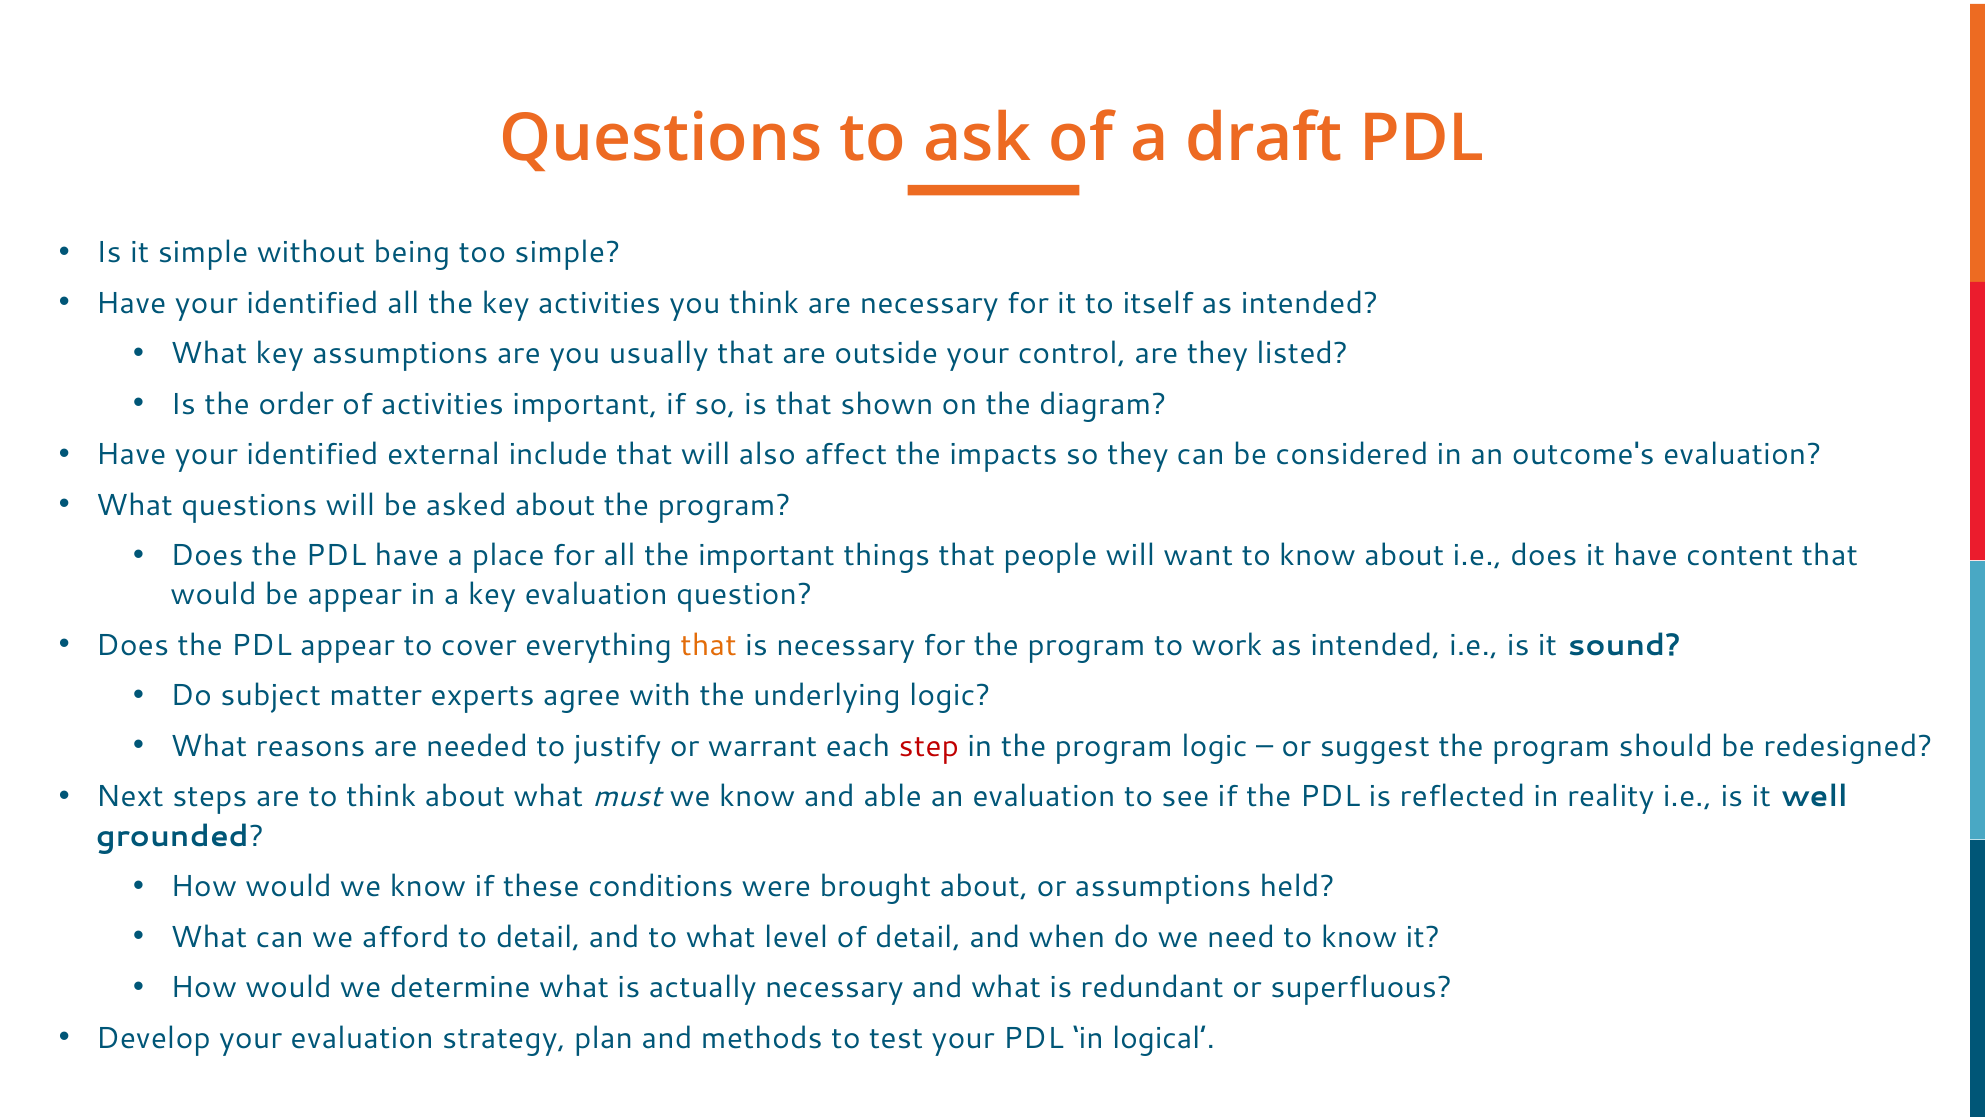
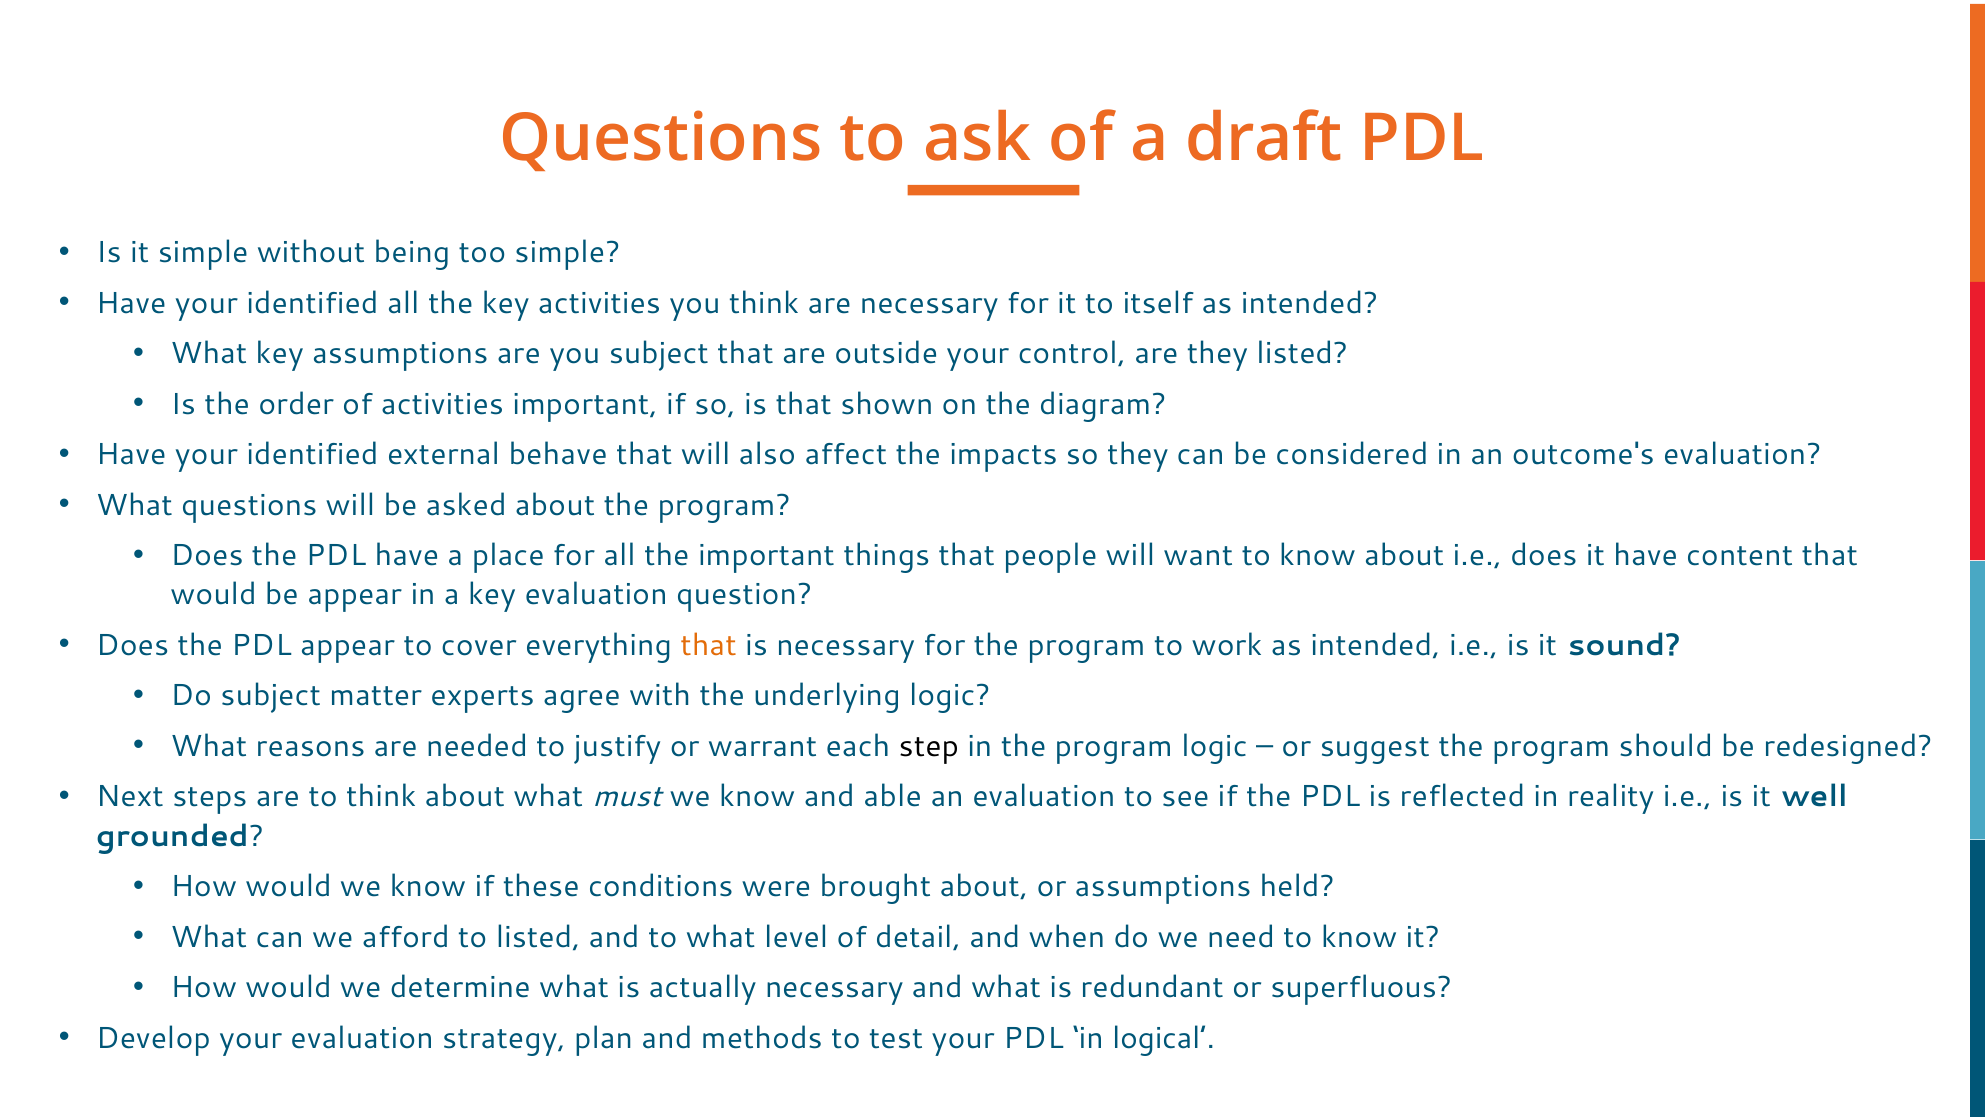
you usually: usually -> subject
include: include -> behave
step colour: red -> black
to detail: detail -> listed
